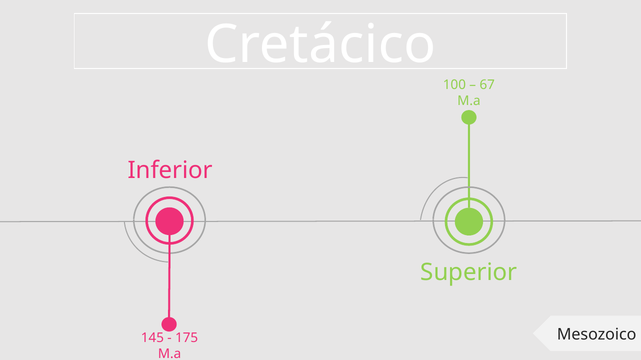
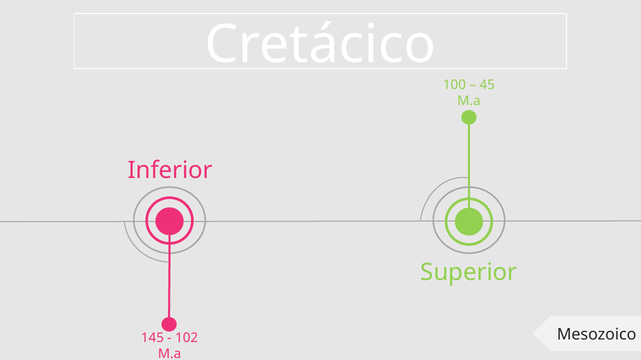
67: 67 -> 45
175: 175 -> 102
